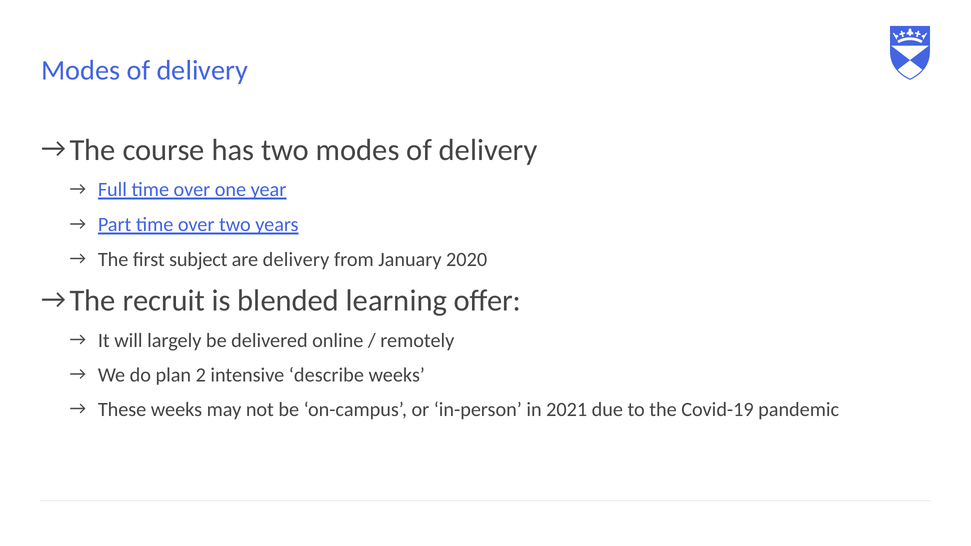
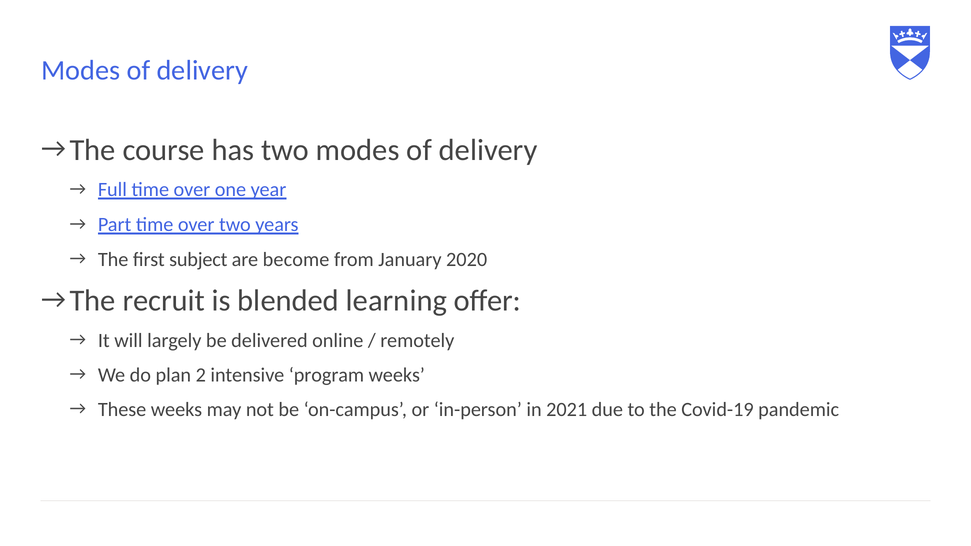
are delivery: delivery -> become
describe: describe -> program
